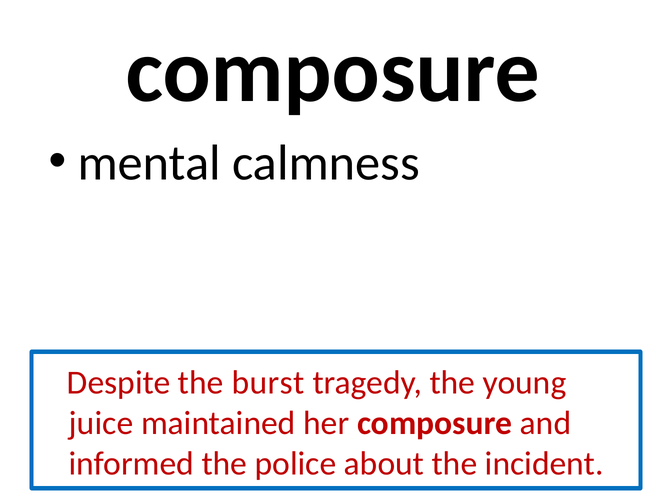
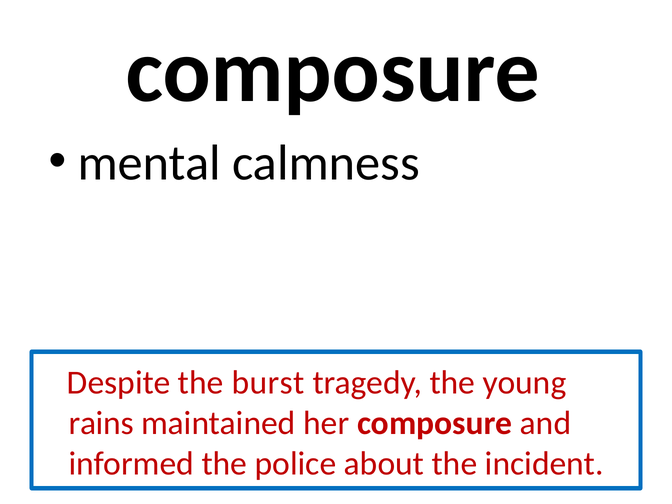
juice: juice -> rains
